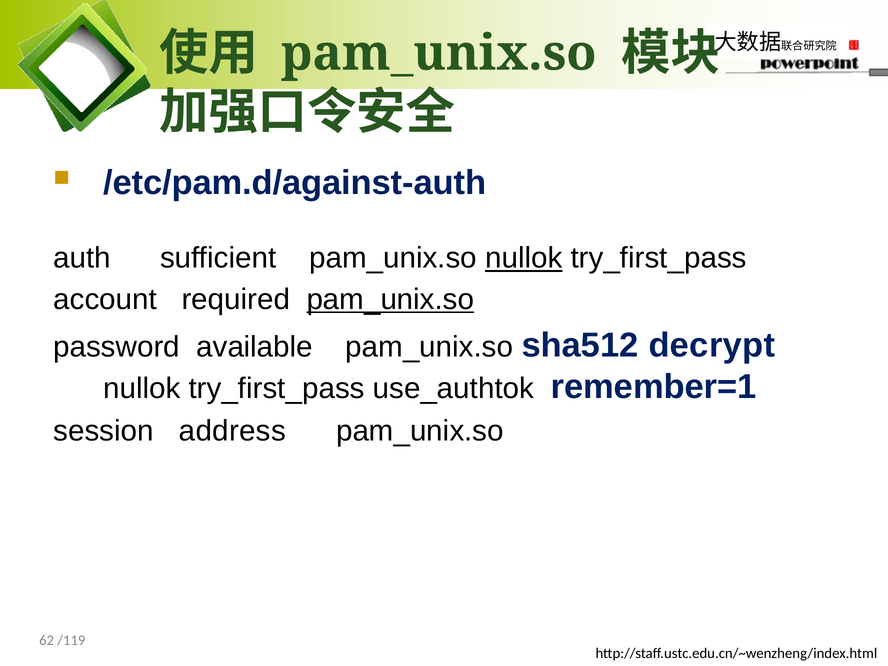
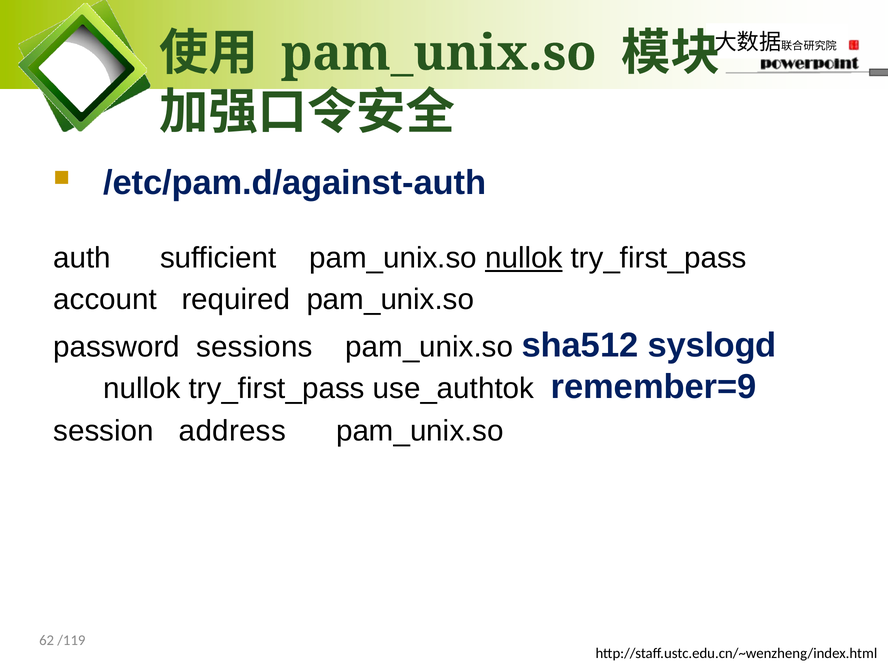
pam_unix.so at (390, 300) underline: present -> none
available: available -> sessions
decrypt: decrypt -> syslogd
remember=1: remember=1 -> remember=9
